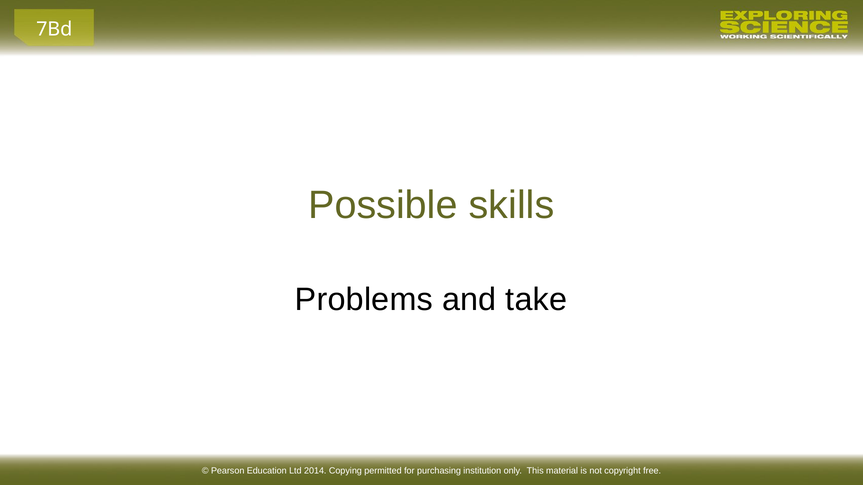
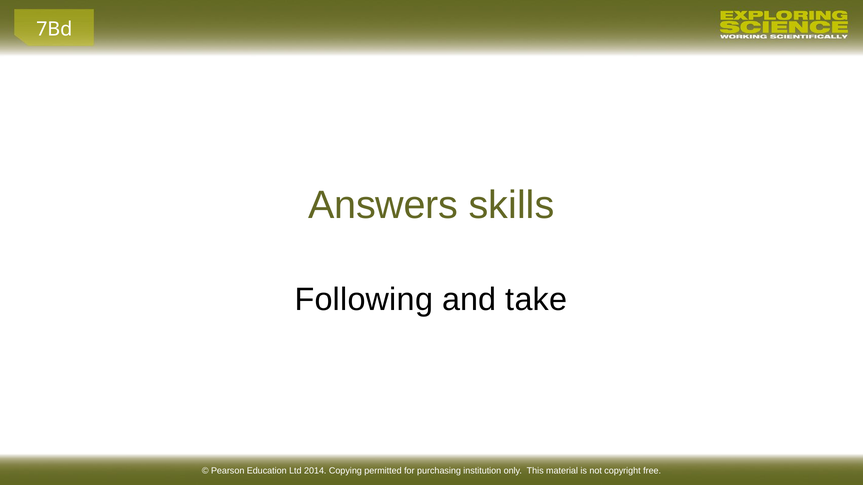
Possible: Possible -> Answers
Problems: Problems -> Following
